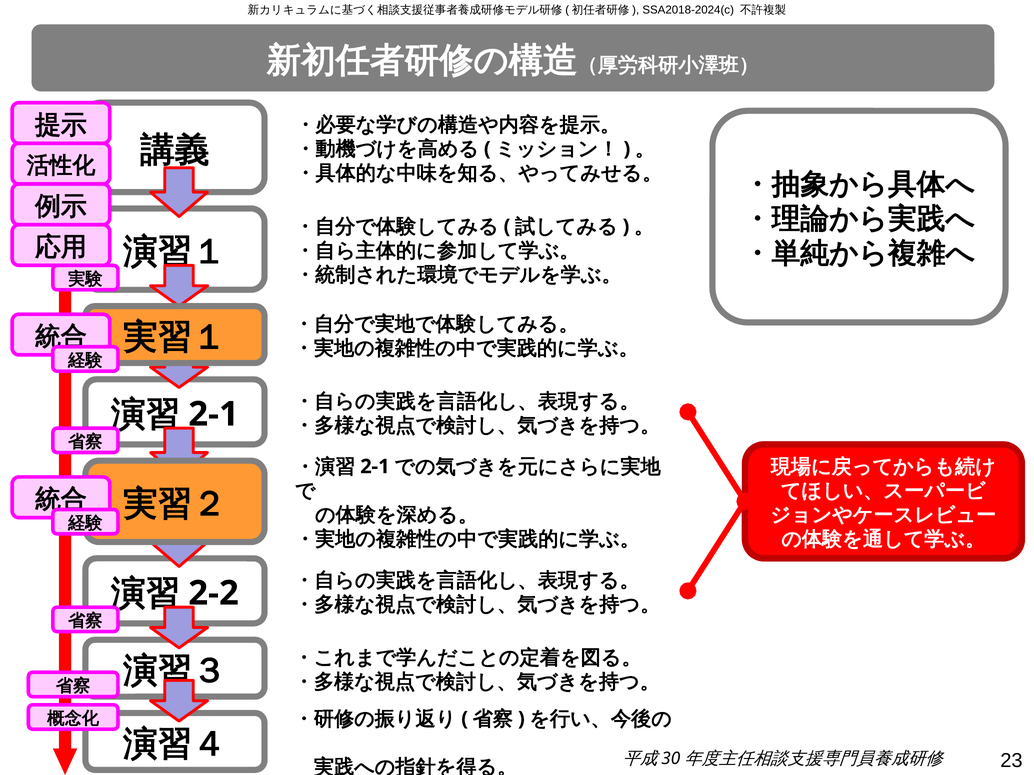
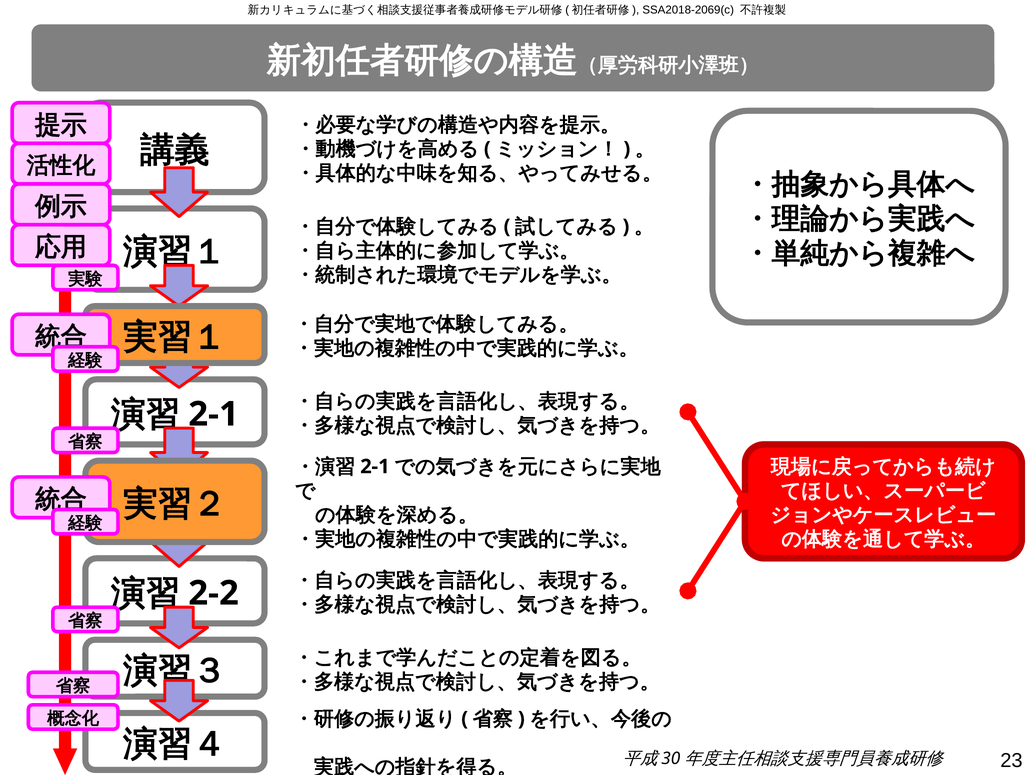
SSA2018-2024(c: SSA2018-2024(c -> SSA2018-2069(c
